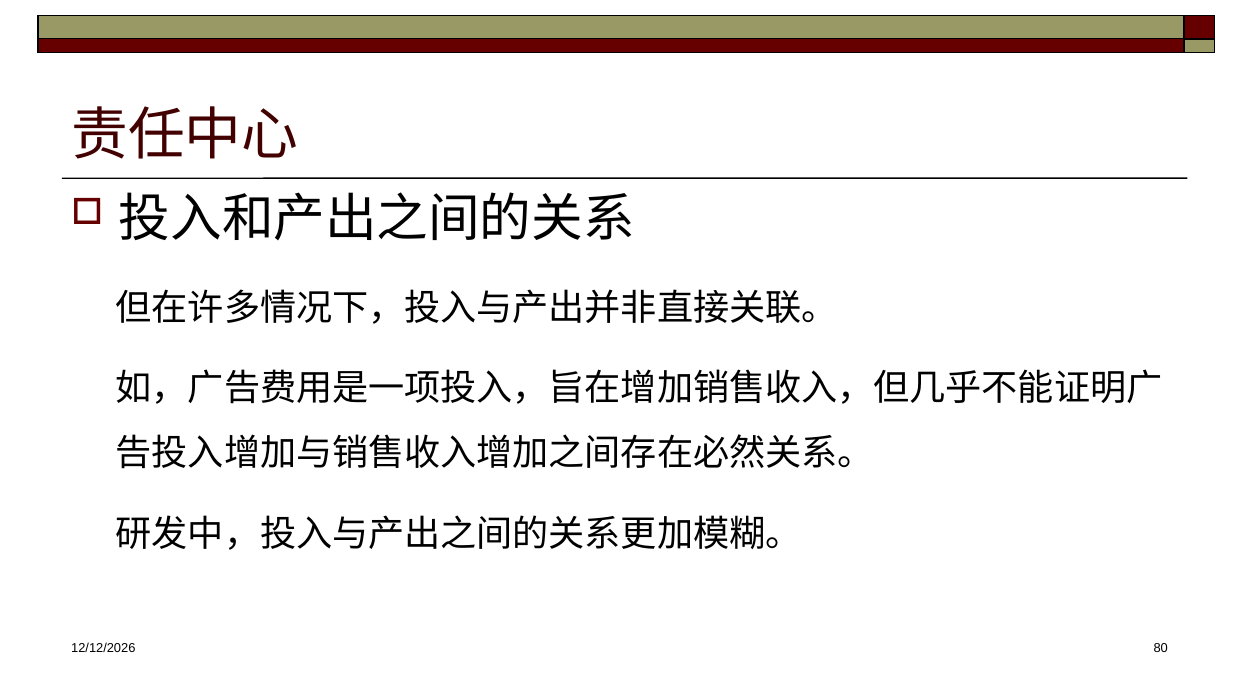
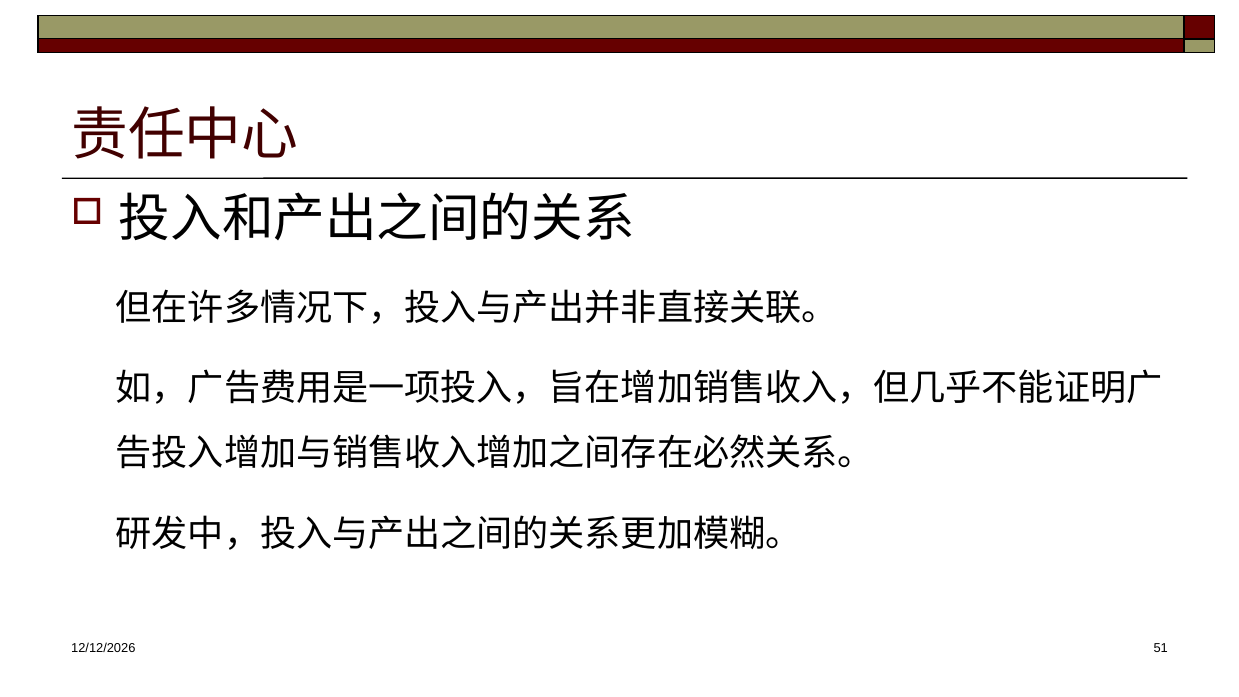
80: 80 -> 51
